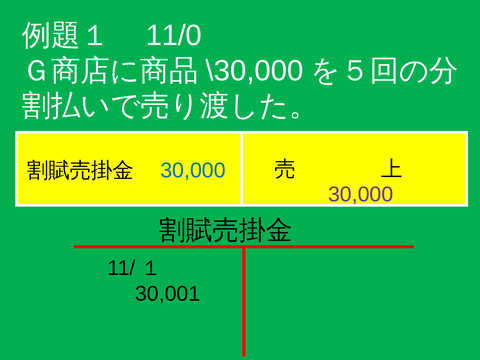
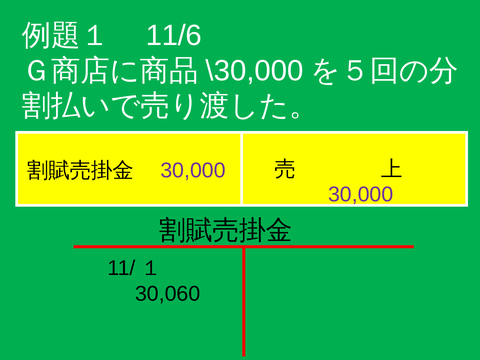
11/0: 11/0 -> 11/6
30,000 at (193, 170) colour: blue -> purple
30,001: 30,001 -> 30,060
